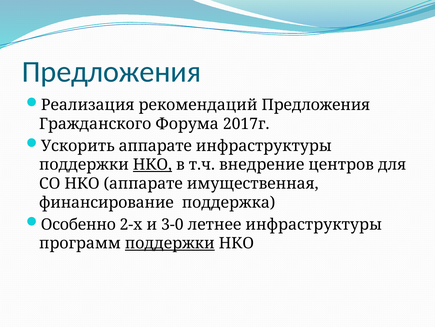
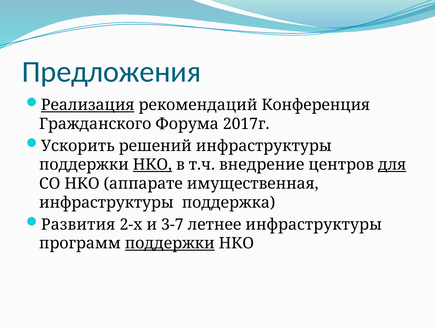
Реализация underline: none -> present
рекомендаций Предложения: Предложения -> Конференция
Ускорить аппарате: аппарате -> решений
для underline: none -> present
финансирование at (106, 202): финансирование -> инфраструктуры
Особенно: Особенно -> Развития
3-0: 3-0 -> 3-7
